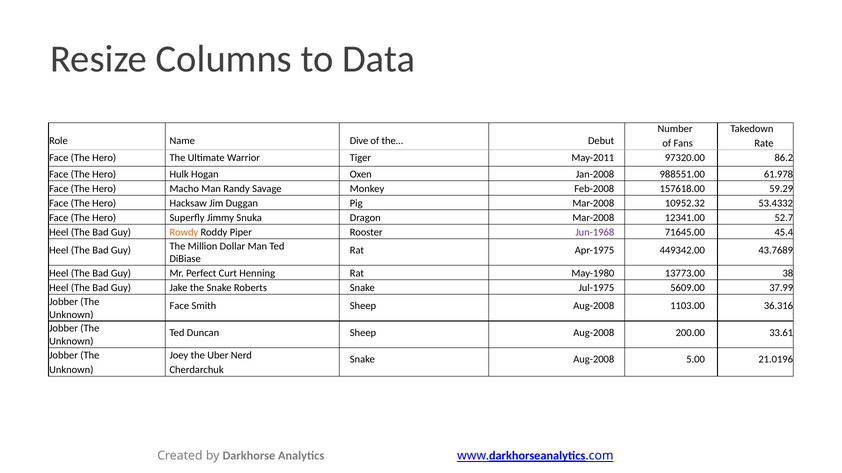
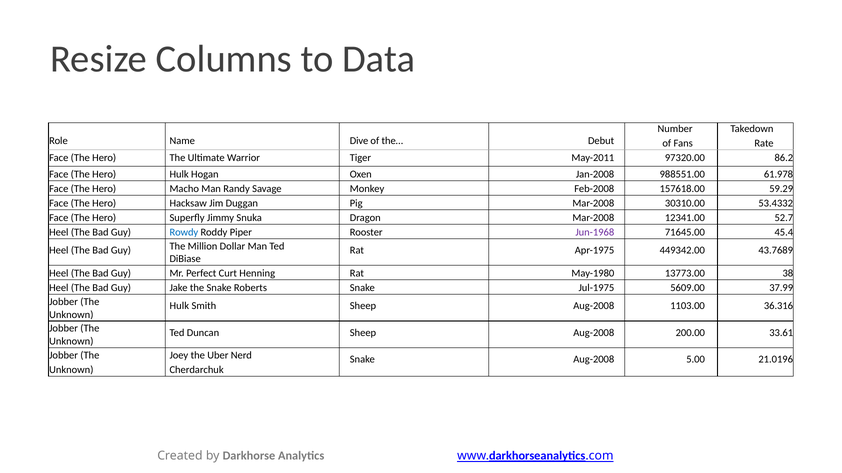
10952.32: 10952.32 -> 30310.00
Rowdy colour: orange -> blue
Face at (179, 306): Face -> Hulk
